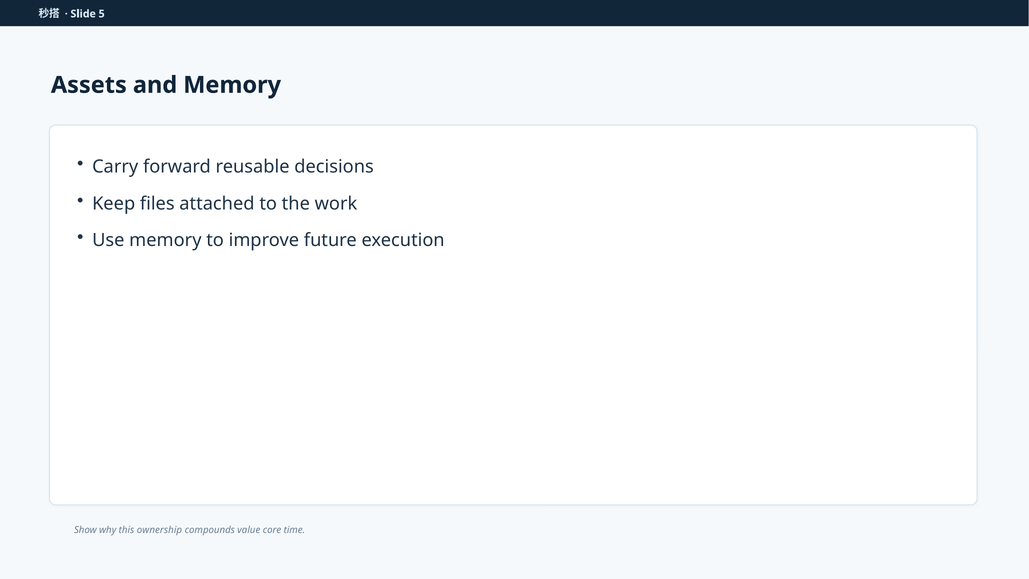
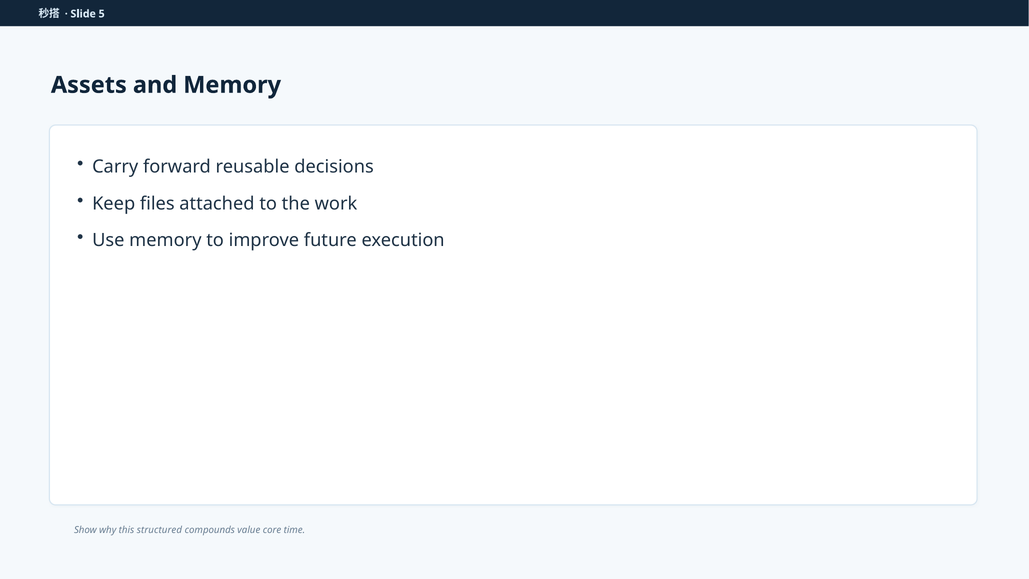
ownership: ownership -> structured
